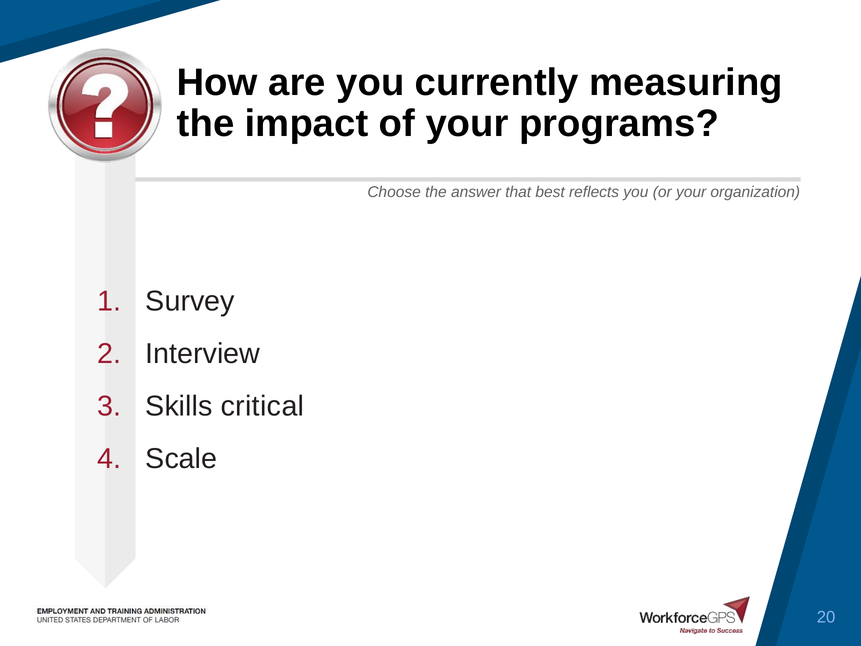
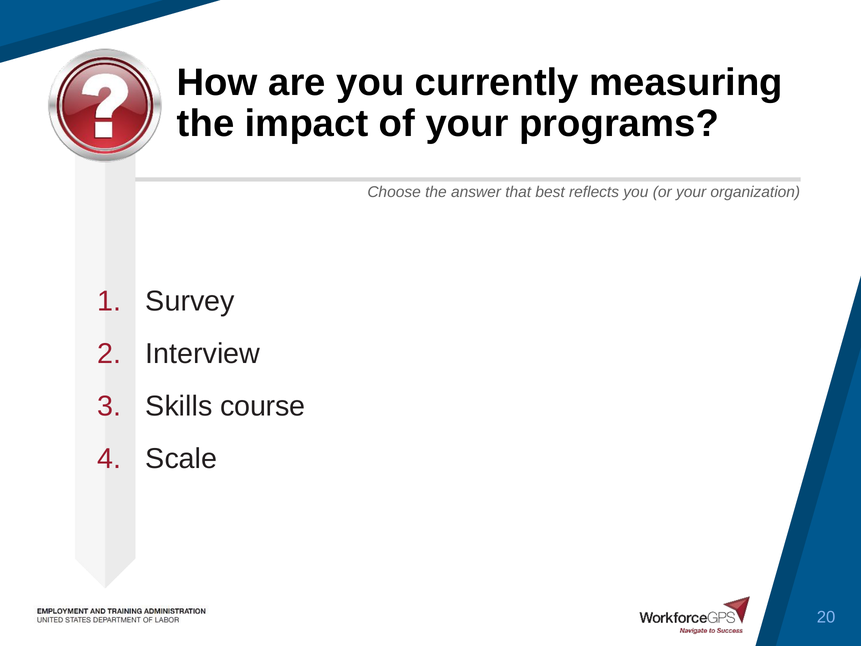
critical: critical -> course
